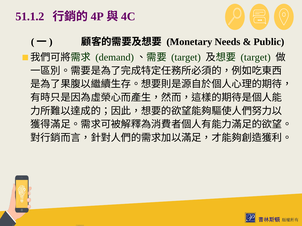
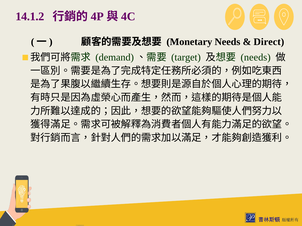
51.1.2: 51.1.2 -> 14.1.2
Public: Public -> Direct
target at (256, 58): target -> needs
